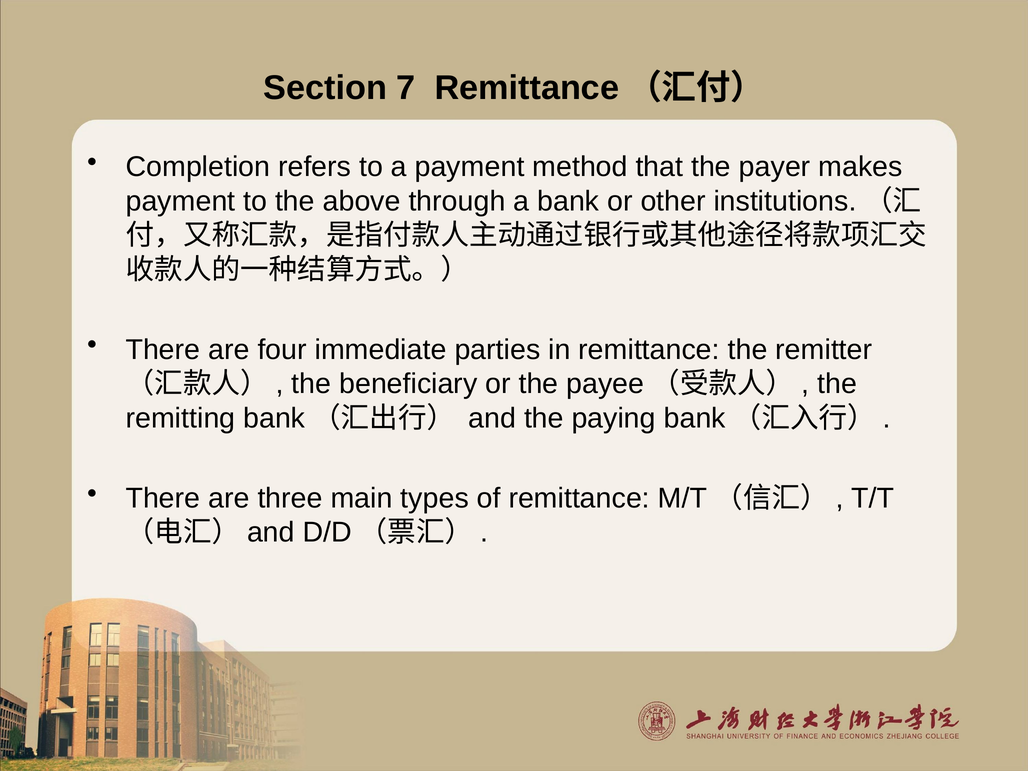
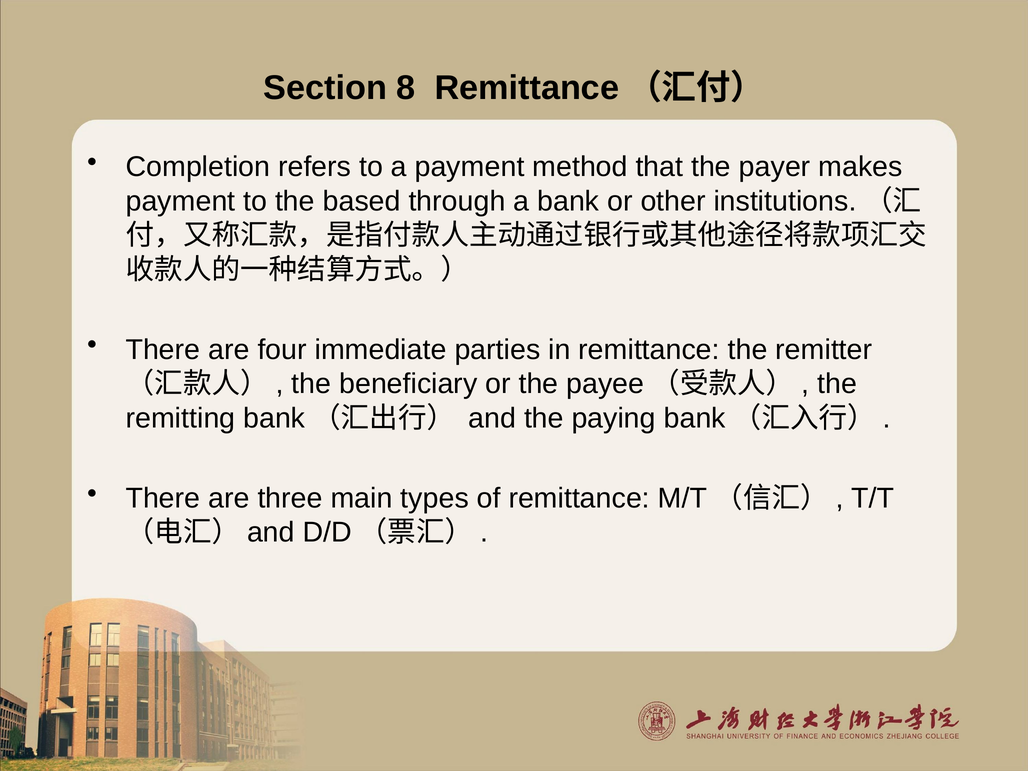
7: 7 -> 8
above: above -> based
